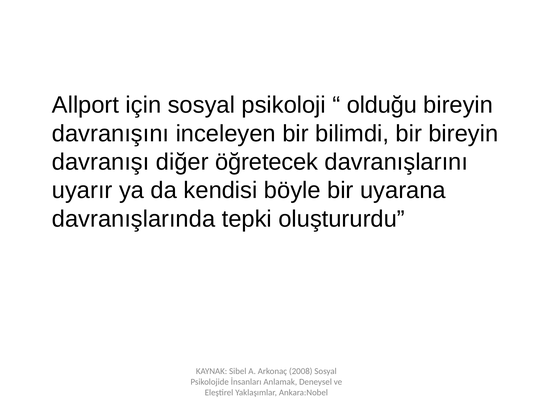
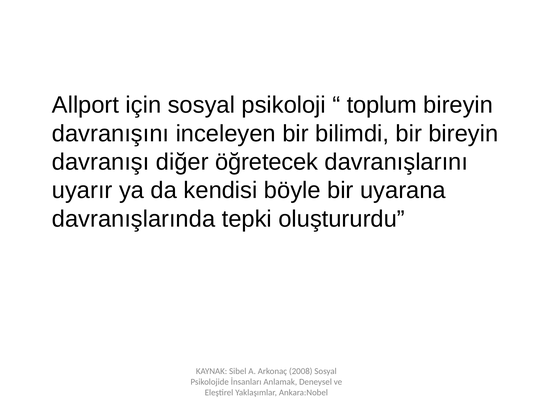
olduğu: olduğu -> toplum
